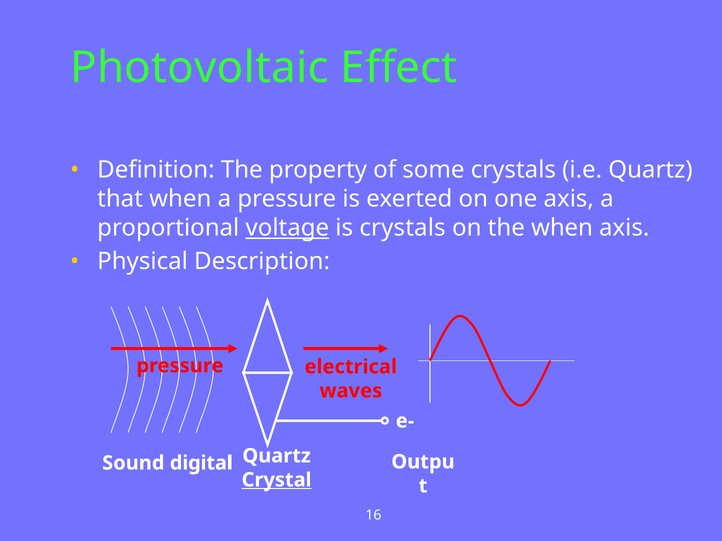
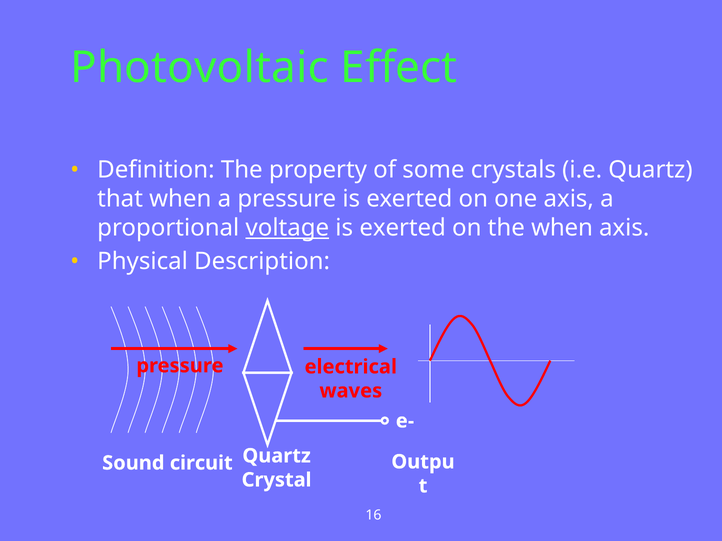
crystals at (403, 228): crystals -> exerted
digital: digital -> circuit
Crystal underline: present -> none
